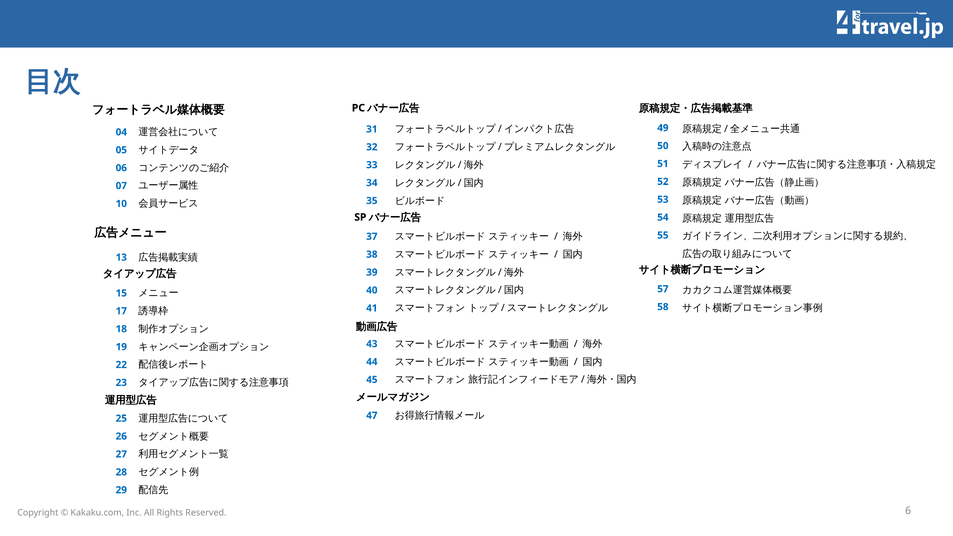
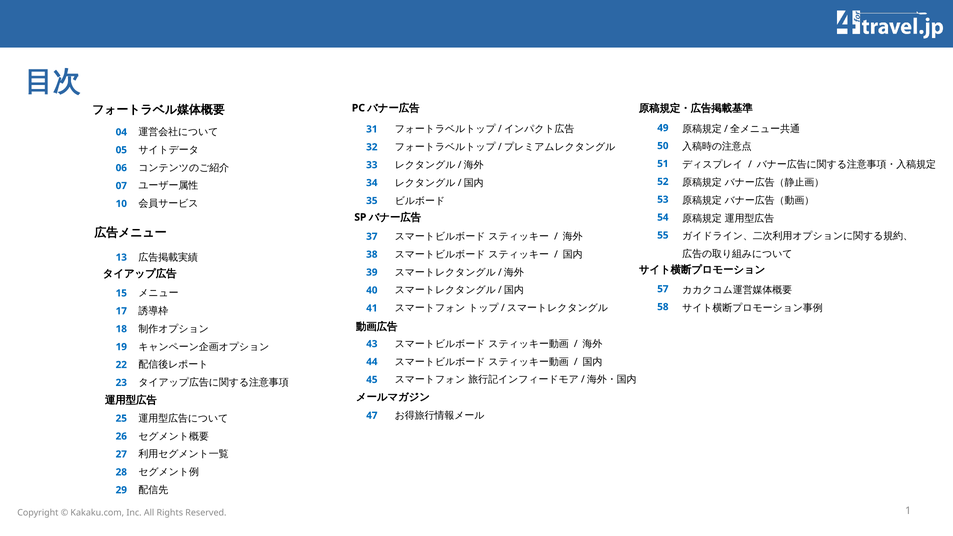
6: 6 -> 1
